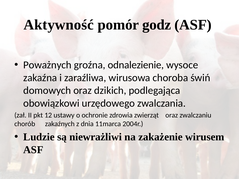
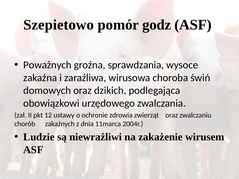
Aktywność: Aktywność -> Szepietowo
odnalezienie: odnalezienie -> sprawdzania
